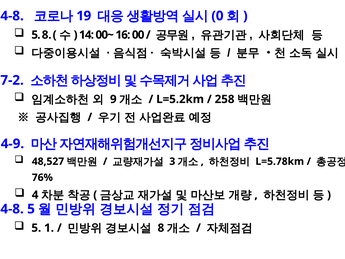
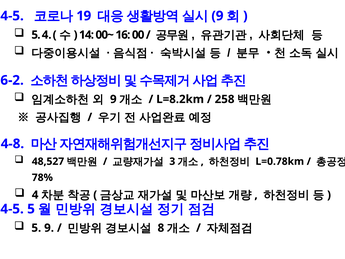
4-8 at (12, 16): 4-8 -> 4-5
0 at (217, 16): 0 -> 9
5 8: 8 -> 4
7-2: 7-2 -> 6-2
L=5.2km: L=5.2km -> L=8.2km
4-9: 4-9 -> 4-8
L=5.78km: L=5.78km -> L=0.78km
76%: 76% -> 78%
4-8 at (12, 209): 4-8 -> 4-5
5 1: 1 -> 9
